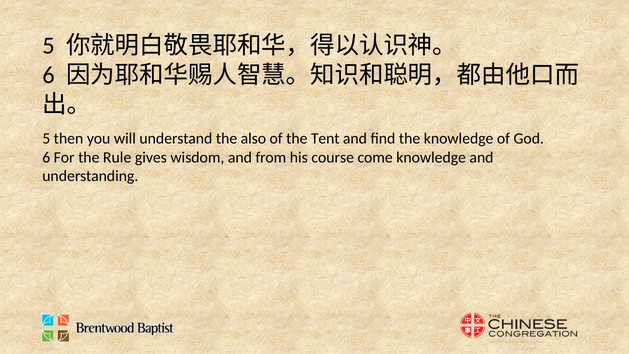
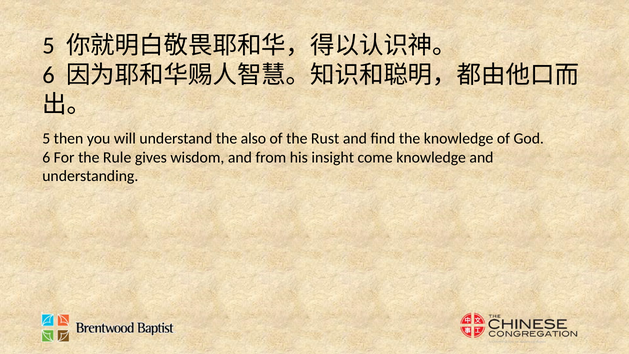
Tent: Tent -> Rust
course: course -> insight
